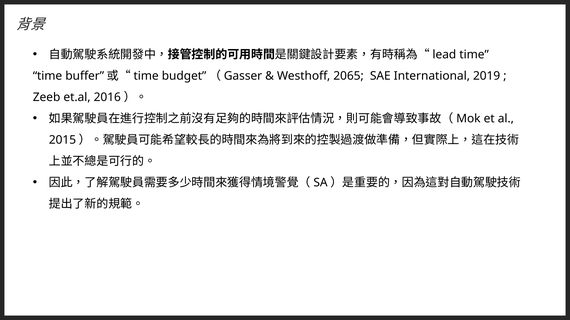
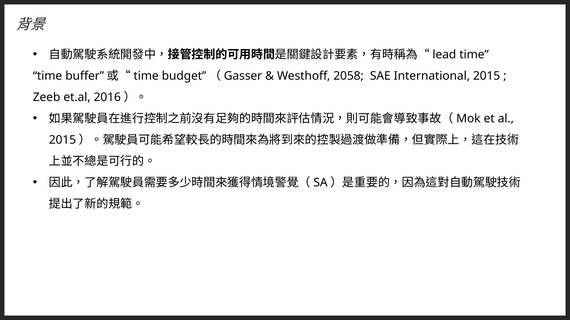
2065: 2065 -> 2058
International 2019: 2019 -> 2015
